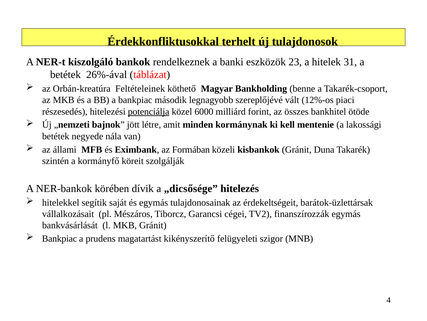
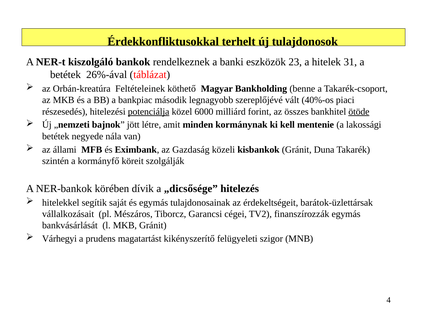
12%-os: 12%-os -> 40%-os
ötöde underline: none -> present
Formában: Formában -> Gazdaság
Bankpiac at (59, 238): Bankpiac -> Várhegyi
